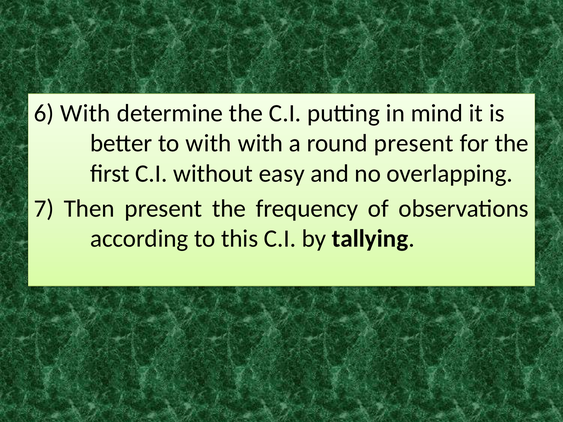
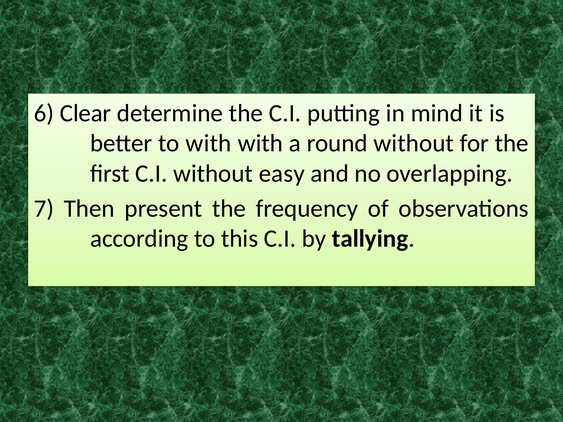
6 With: With -> Clear
round present: present -> without
